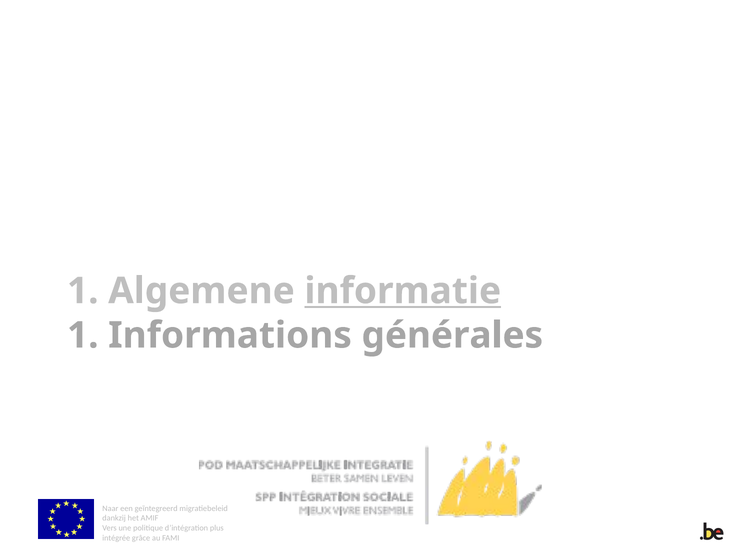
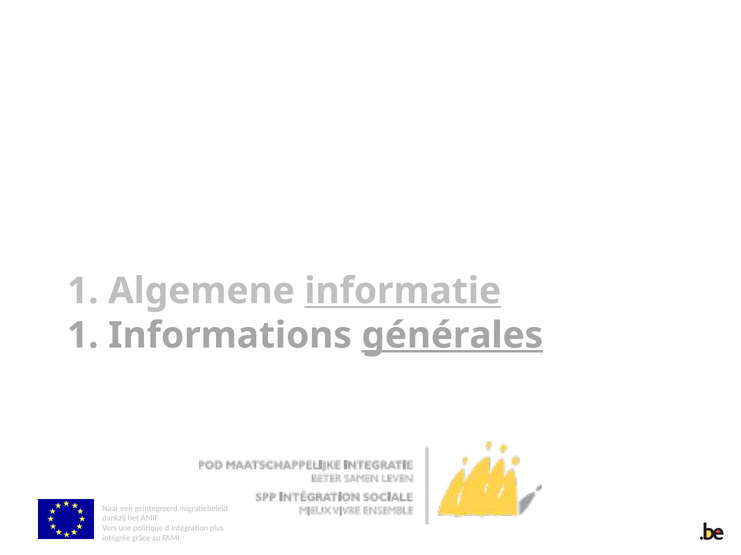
générales underline: none -> present
